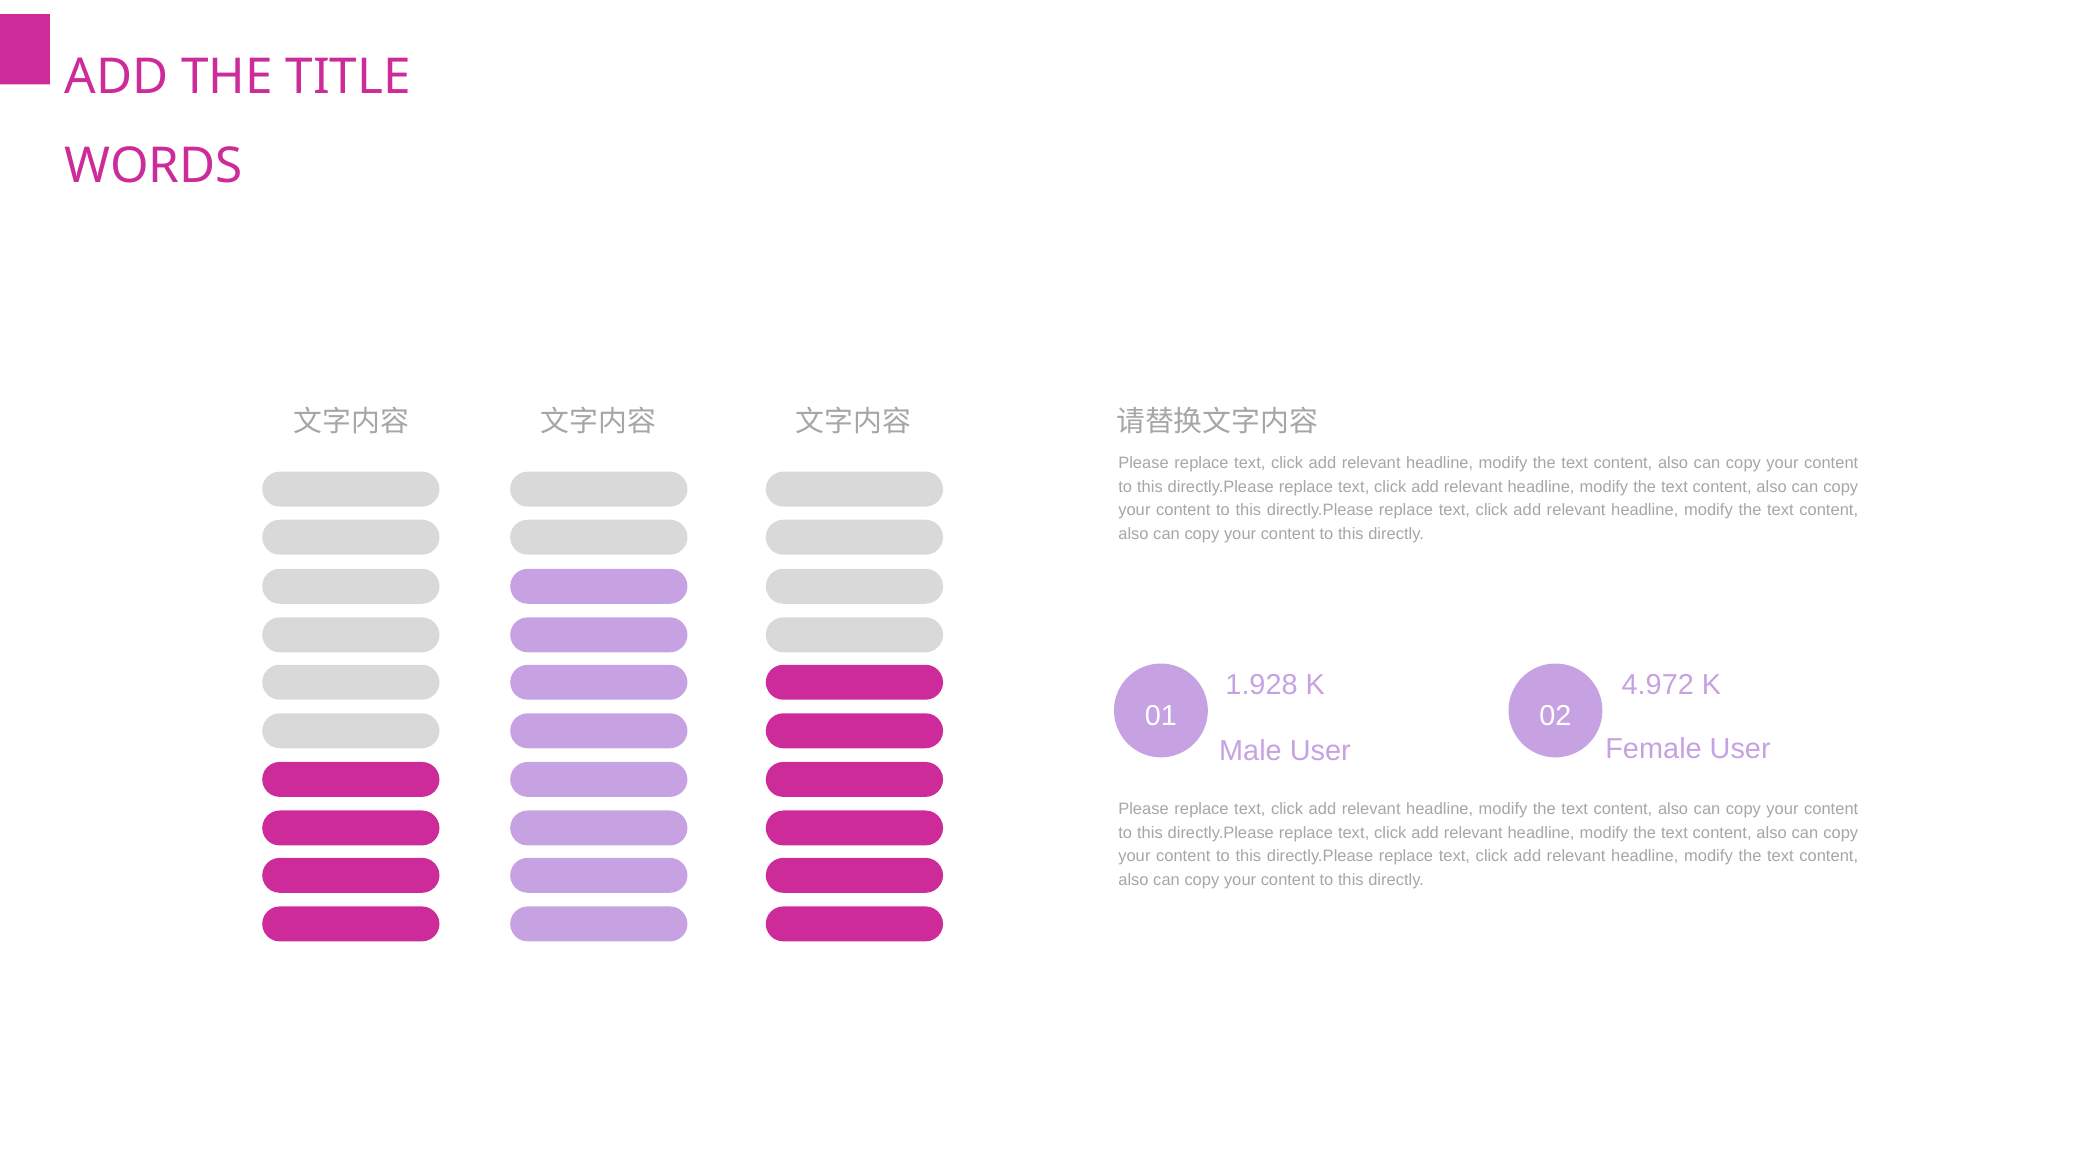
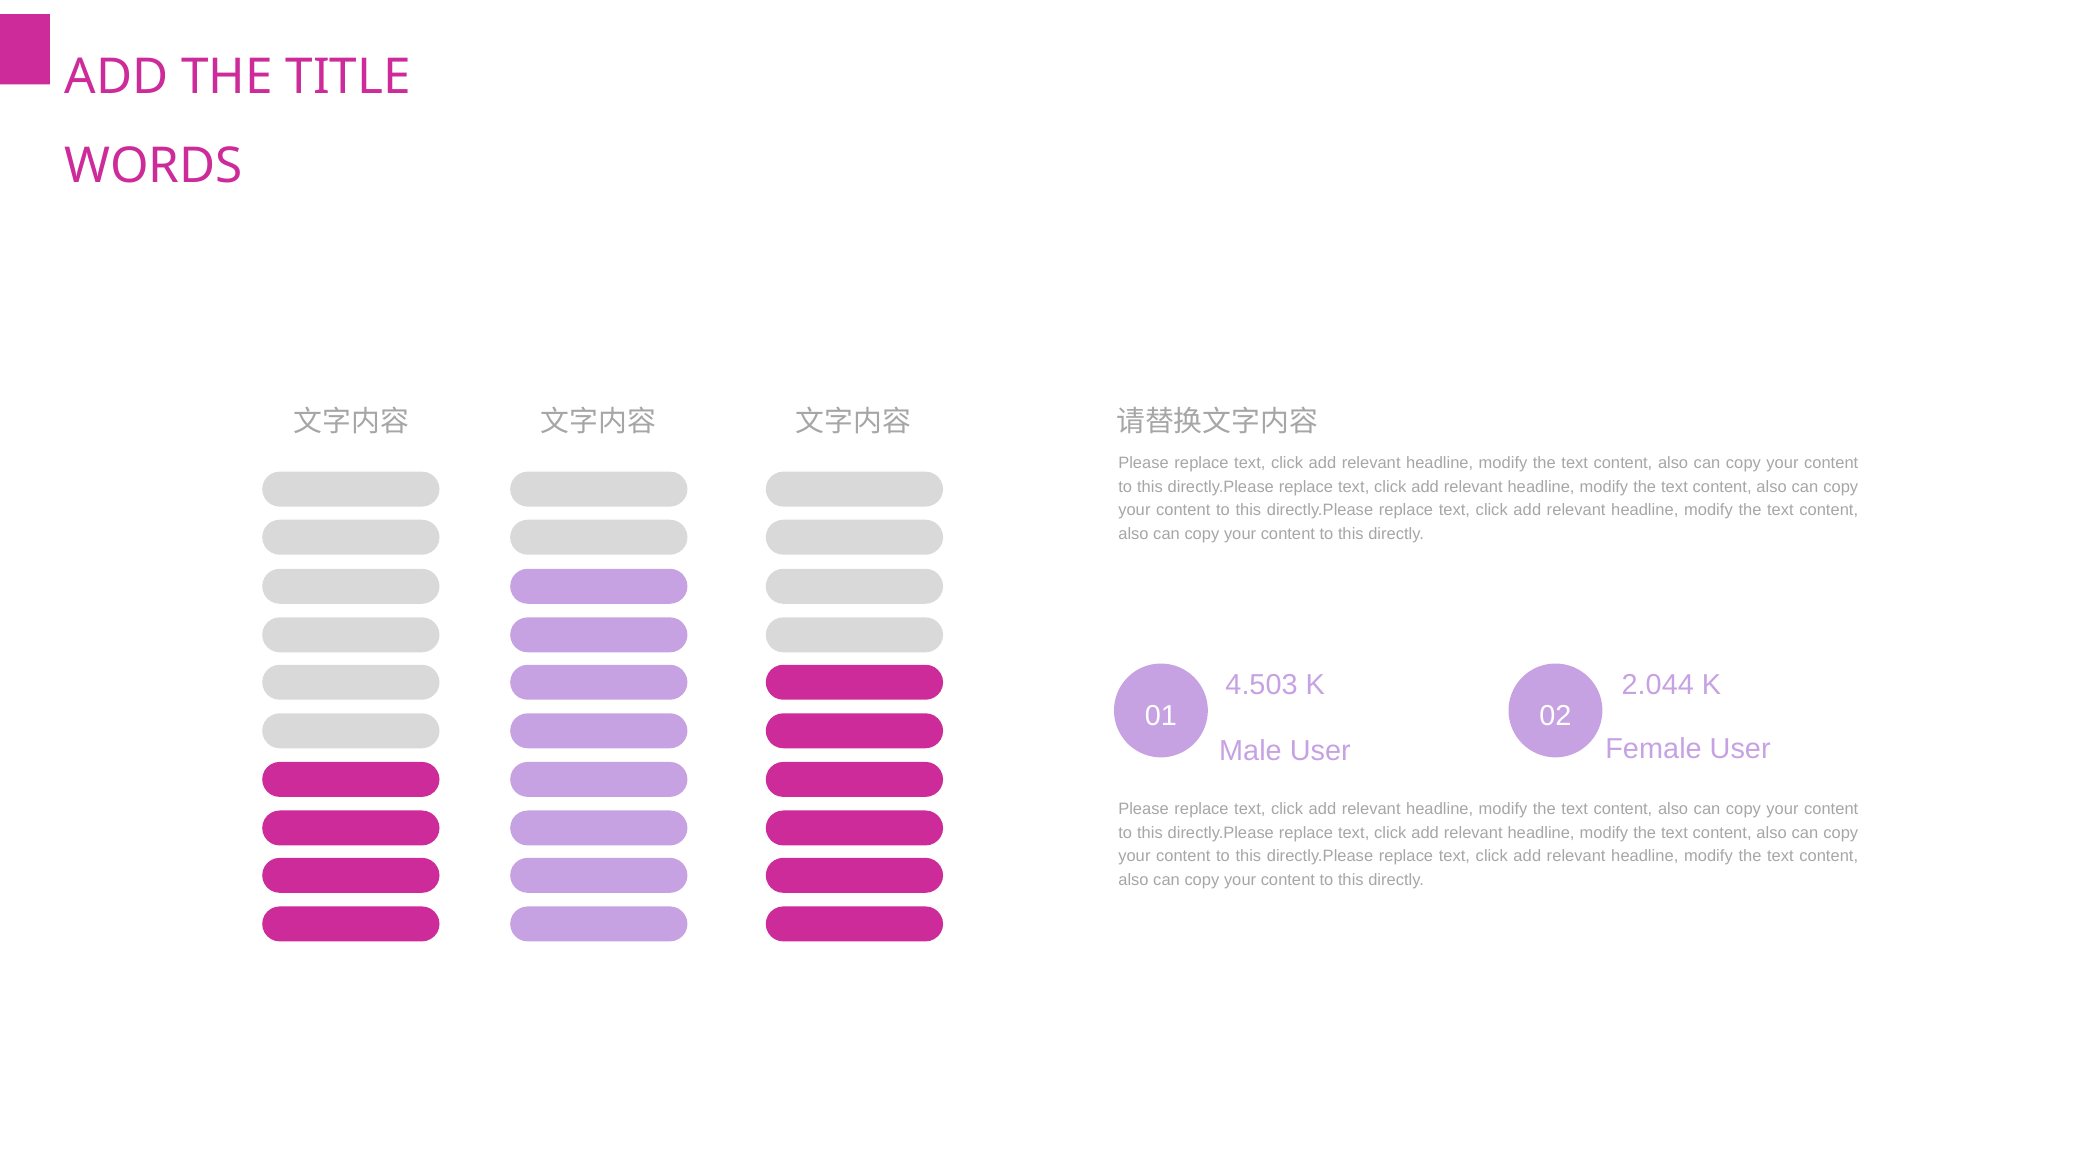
1.928: 1.928 -> 4.503
4.972: 4.972 -> 2.044
